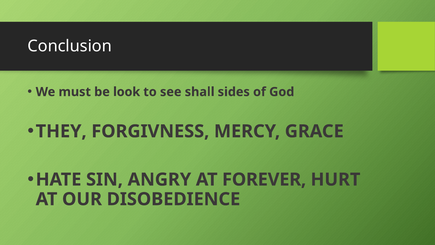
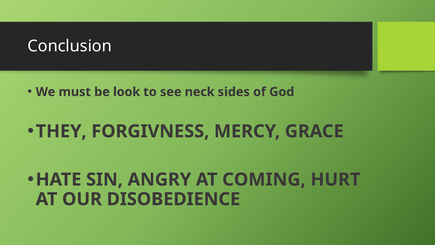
shall: shall -> neck
FOREVER: FOREVER -> COMING
